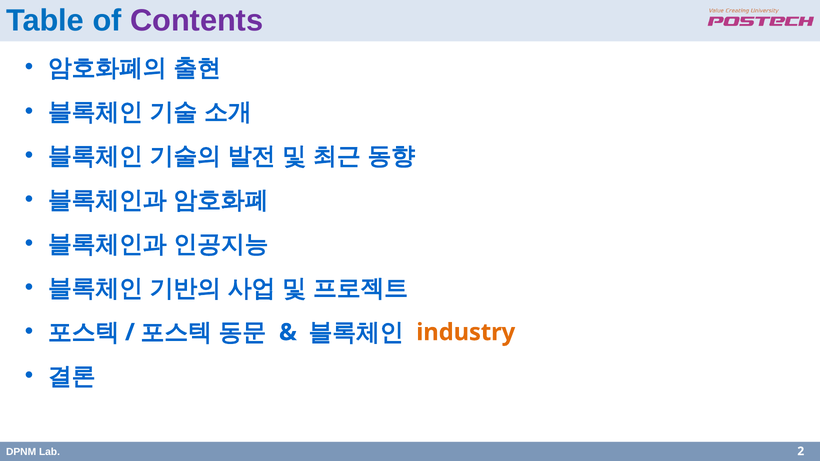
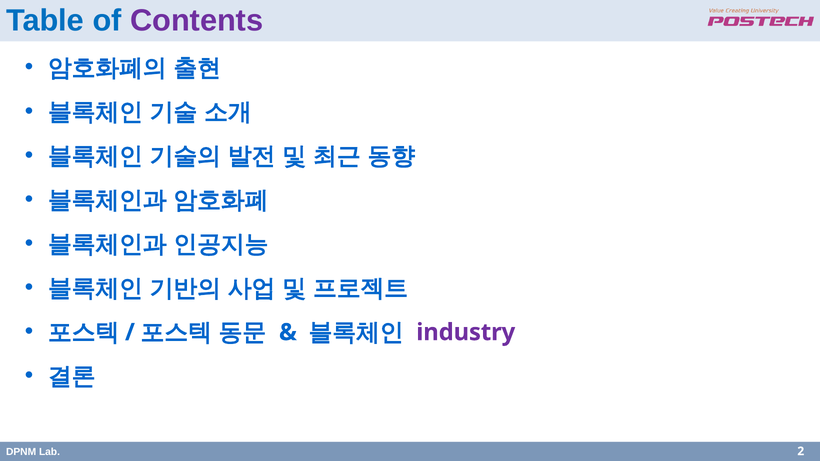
industry colour: orange -> purple
